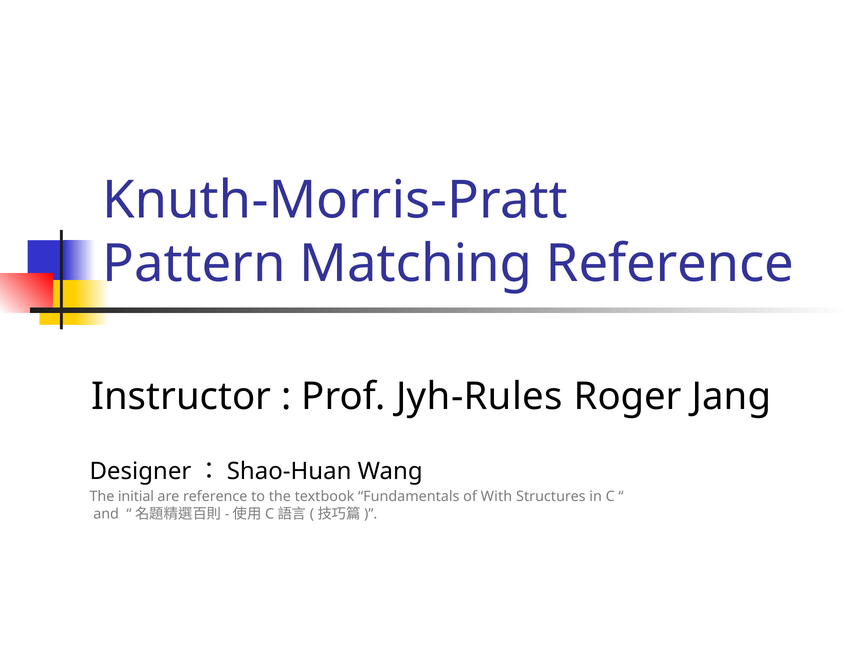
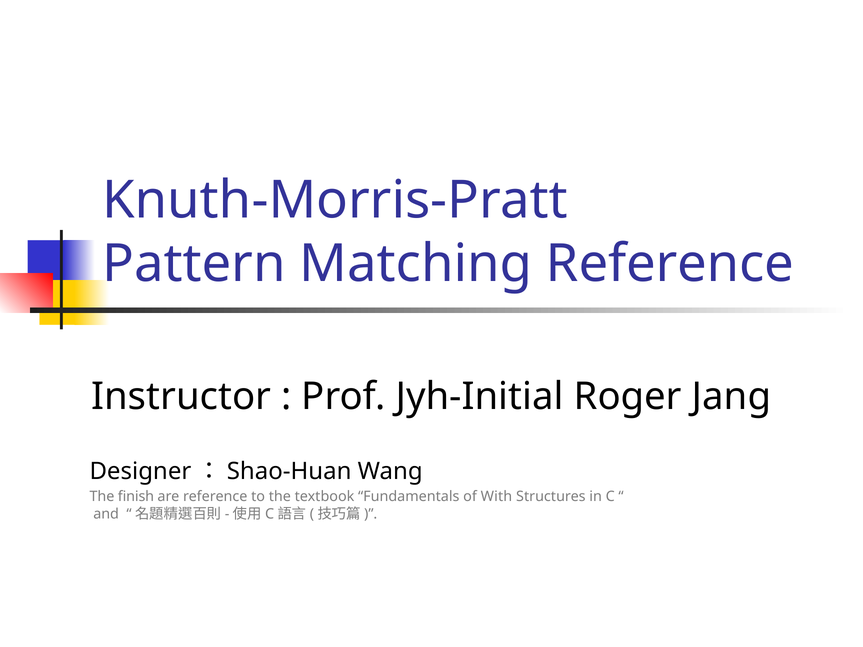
Jyh-Rules: Jyh-Rules -> Jyh-Initial
initial: initial -> finish
